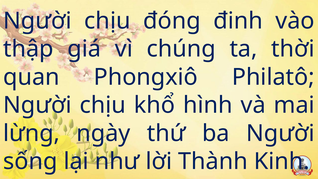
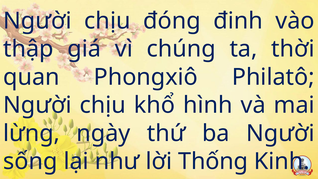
Thành: Thành -> Thống
